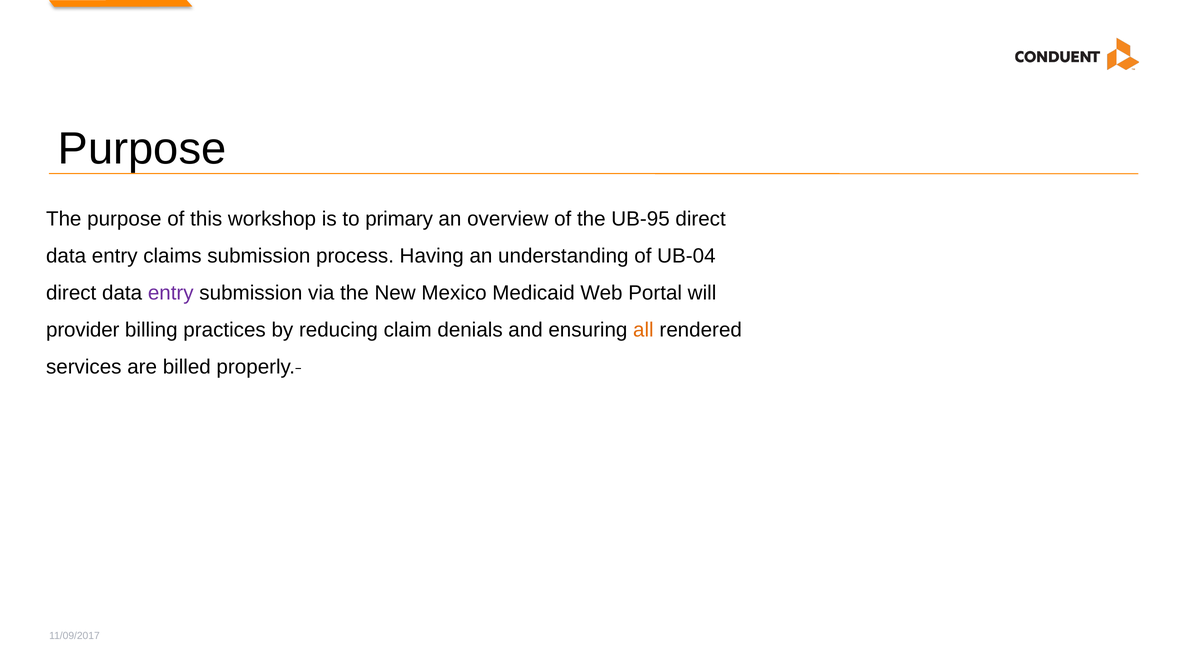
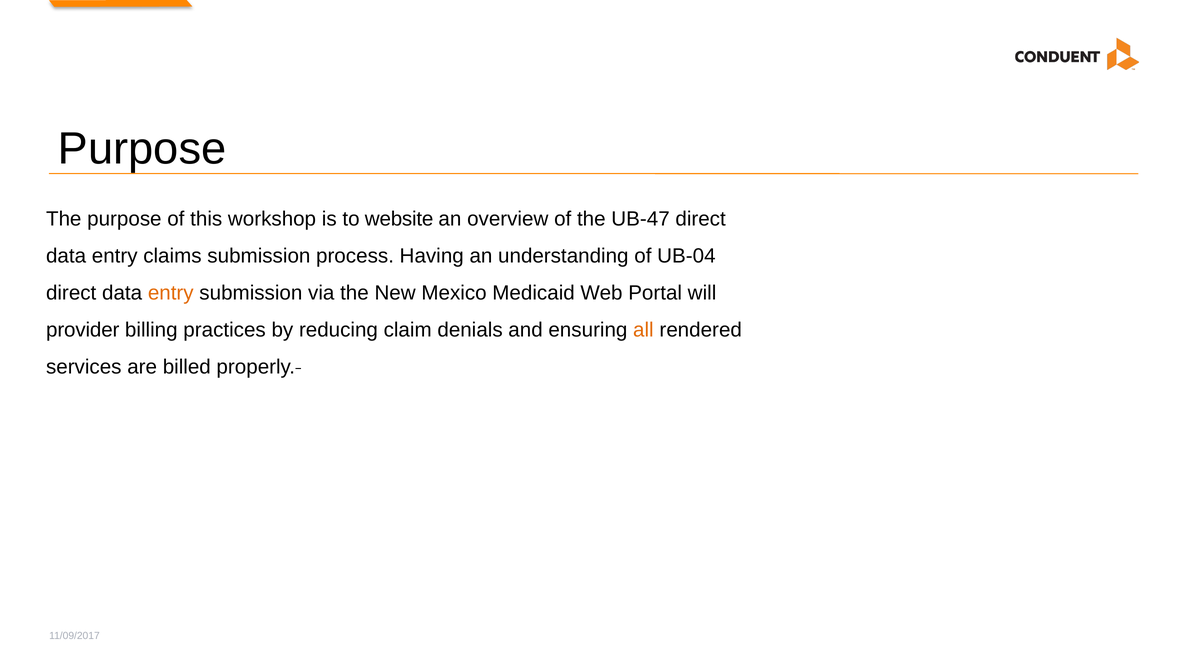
primary: primary -> website
UB-95: UB-95 -> UB-47
entry at (171, 293) colour: purple -> orange
